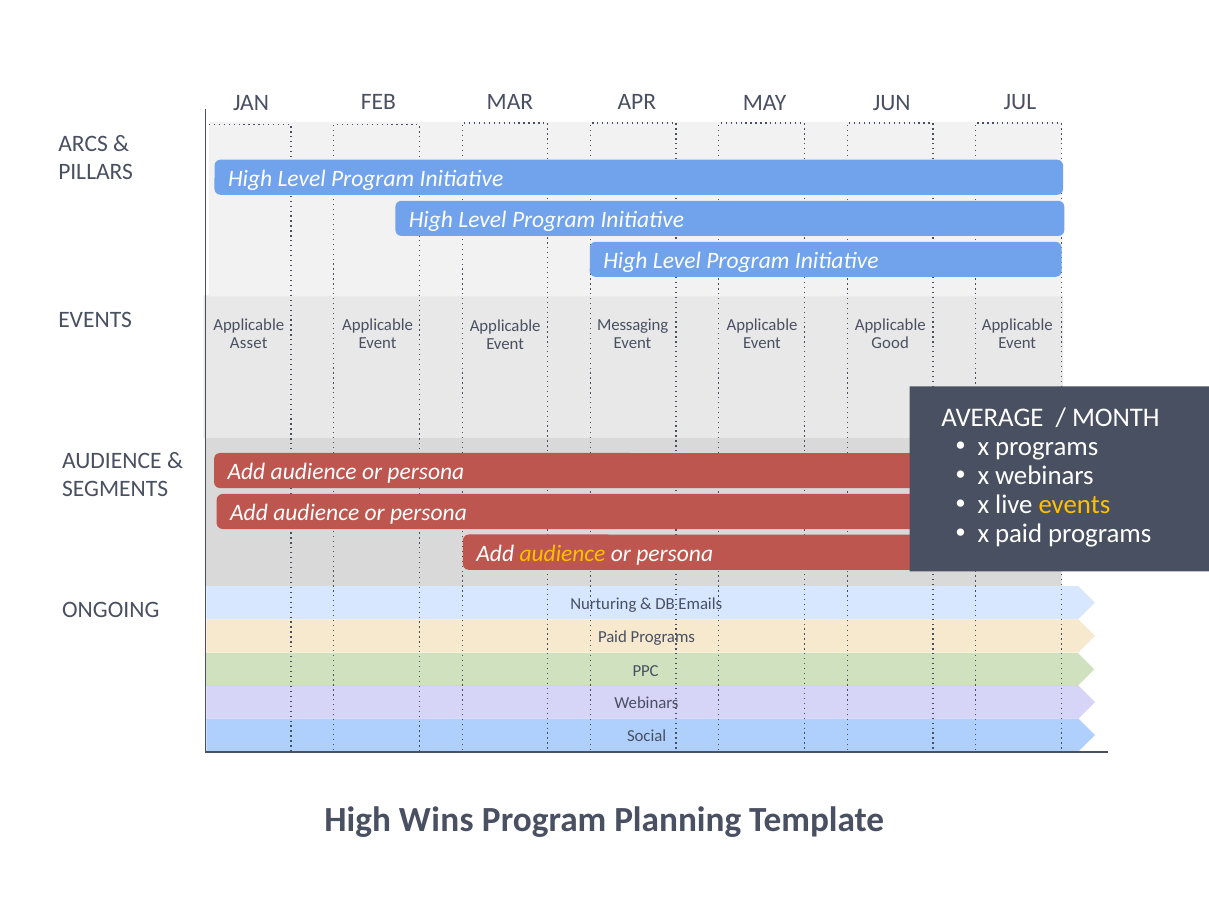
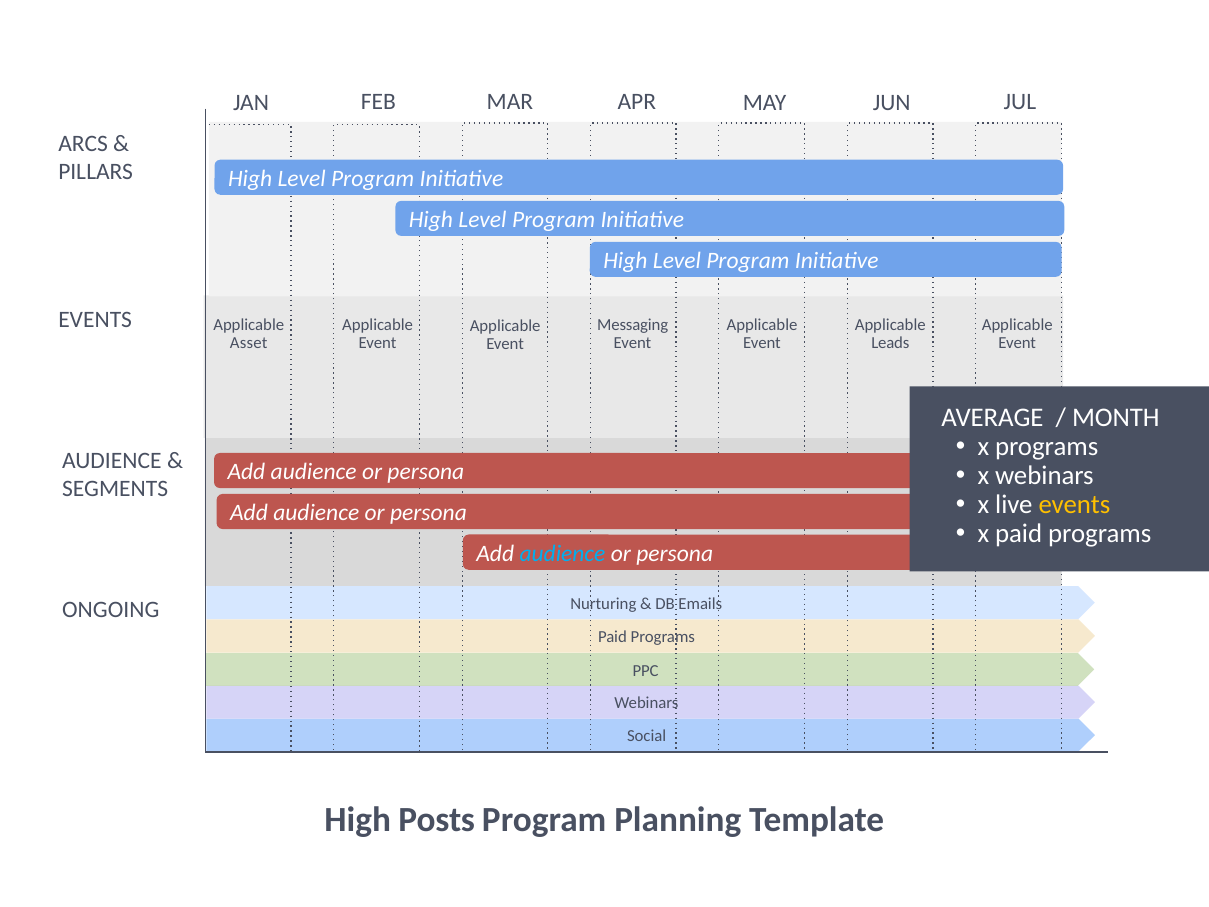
Good: Good -> Leads
audience at (562, 554) colour: yellow -> light blue
Wins: Wins -> Posts
